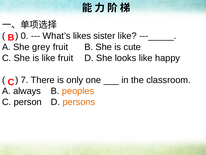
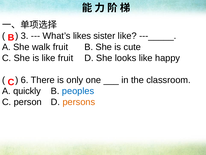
0: 0 -> 3
grey: grey -> walk
7: 7 -> 6
always: always -> quickly
peoples colour: orange -> blue
